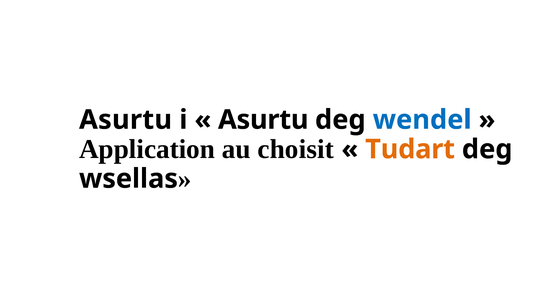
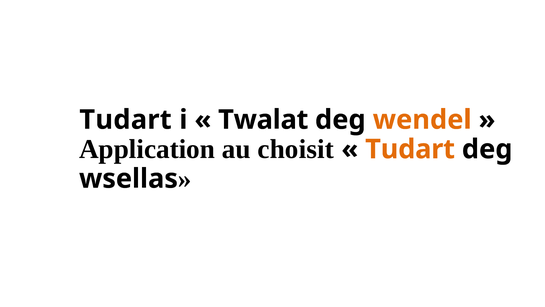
Asurtu at (126, 120): Asurtu -> Tudart
Asurtu at (263, 120): Asurtu -> Twalat
wendel colour: blue -> orange
